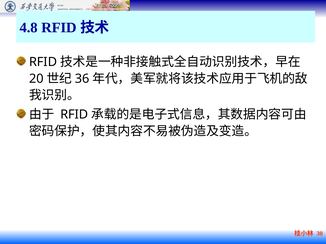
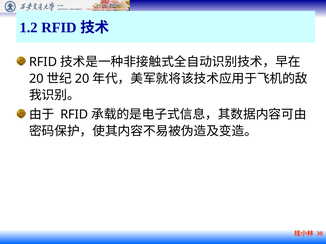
4.8: 4.8 -> 1.2
36 at (82, 79): 36 -> 20
